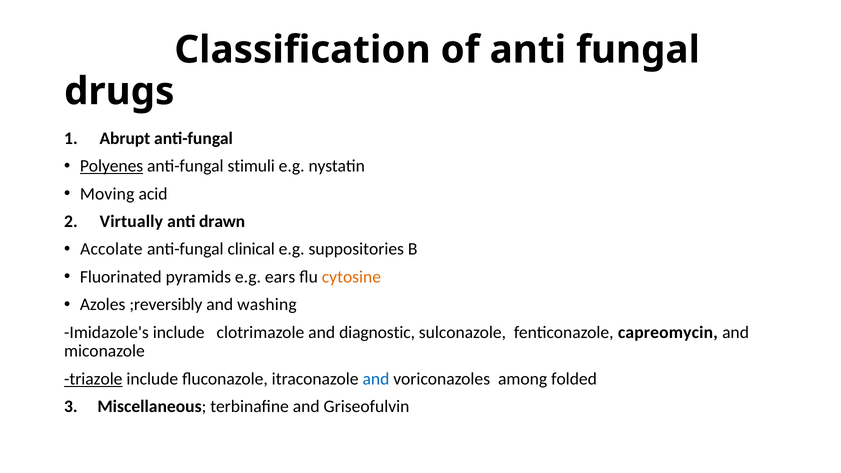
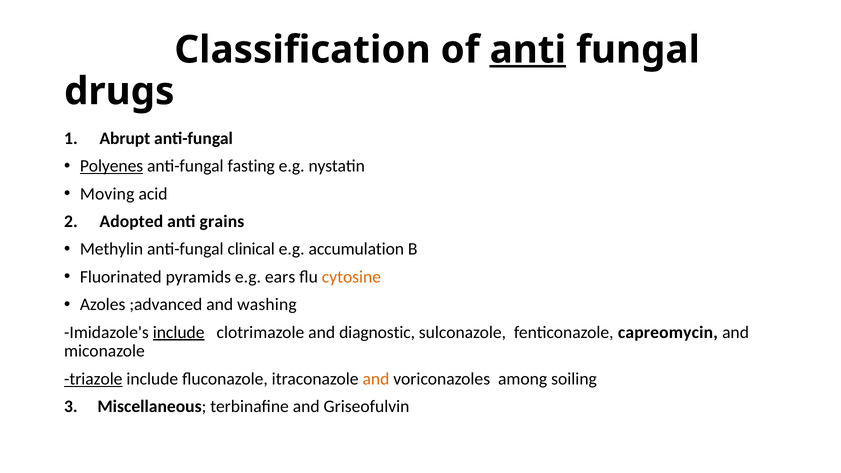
anti at (528, 50) underline: none -> present
stimuli: stimuli -> fasting
Virtually: Virtually -> Adopted
drawn: drawn -> grains
Accolate: Accolate -> Methylin
suppositories: suppositories -> accumulation
;reversibly: ;reversibly -> ;advanced
include at (179, 332) underline: none -> present
and at (376, 379) colour: blue -> orange
folded: folded -> soiling
